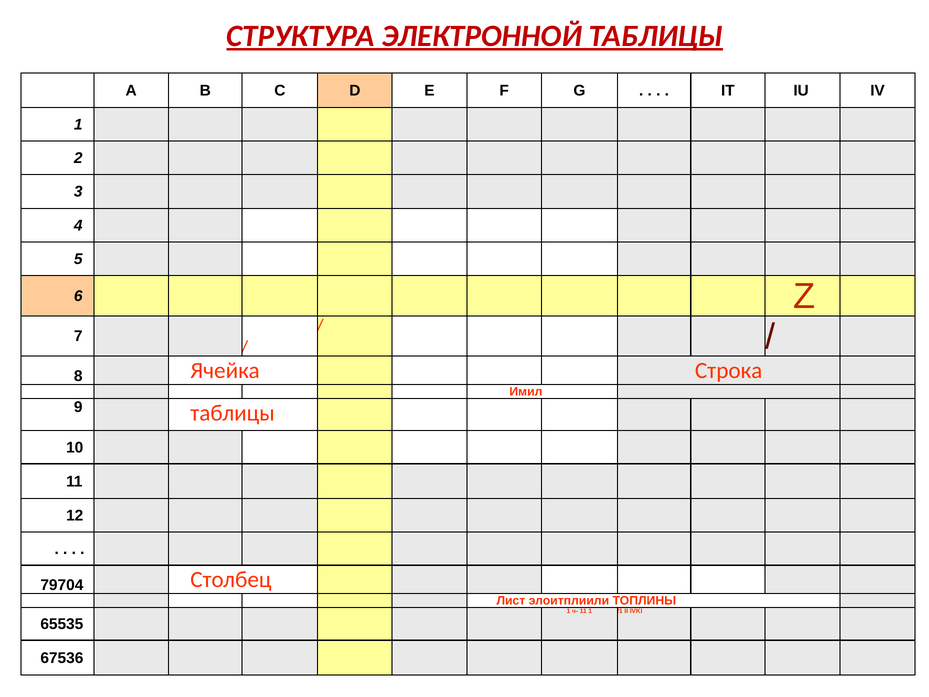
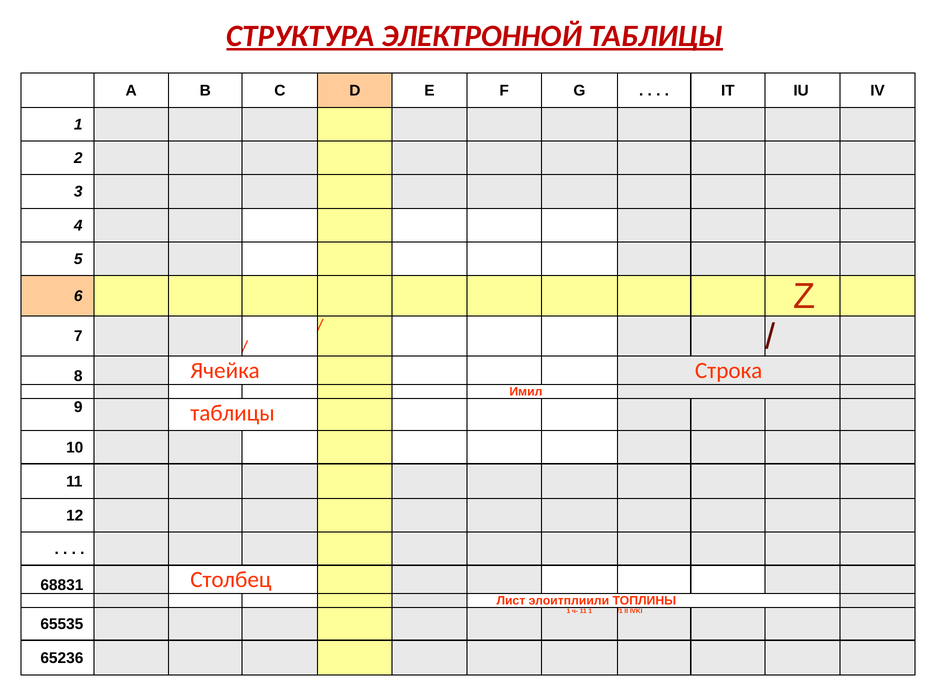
79704: 79704 -> 68831
67536: 67536 -> 65236
